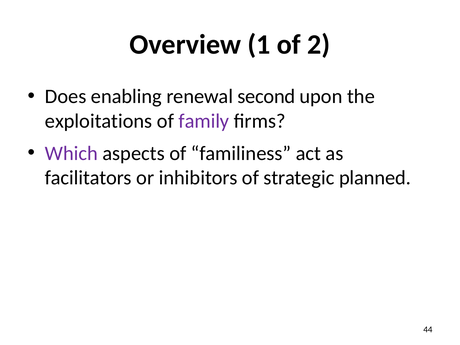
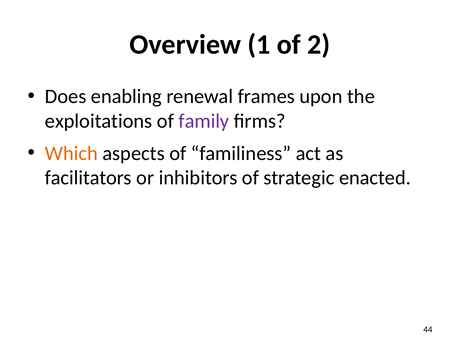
second: second -> frames
Which colour: purple -> orange
planned: planned -> enacted
